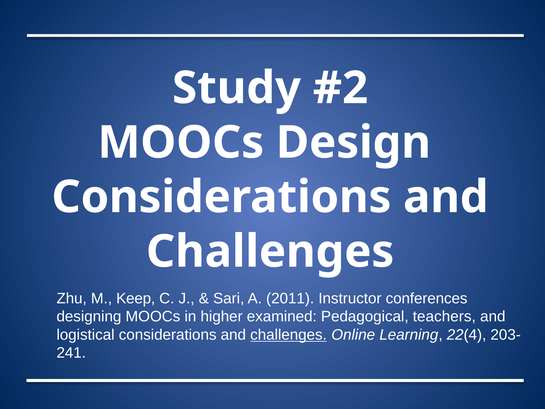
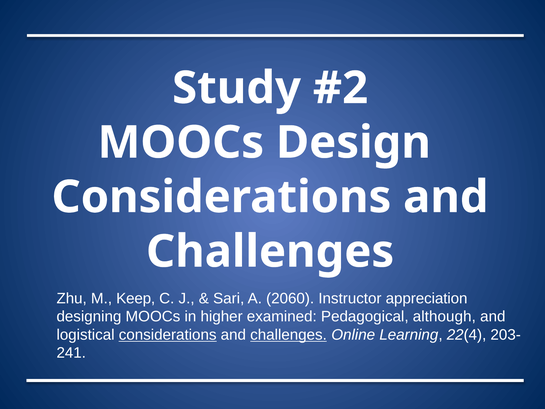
2011: 2011 -> 2060
conferences: conferences -> appreciation
teachers: teachers -> although
considerations at (168, 335) underline: none -> present
